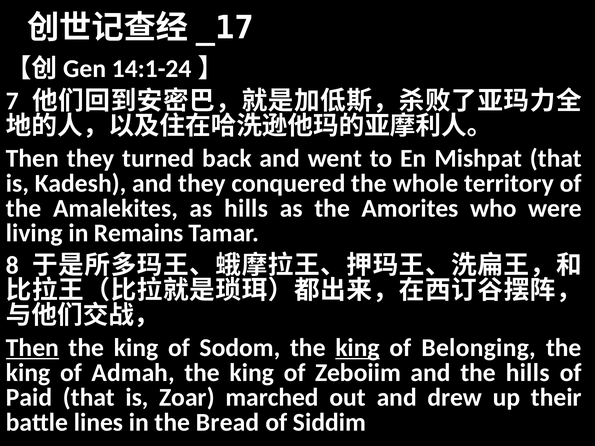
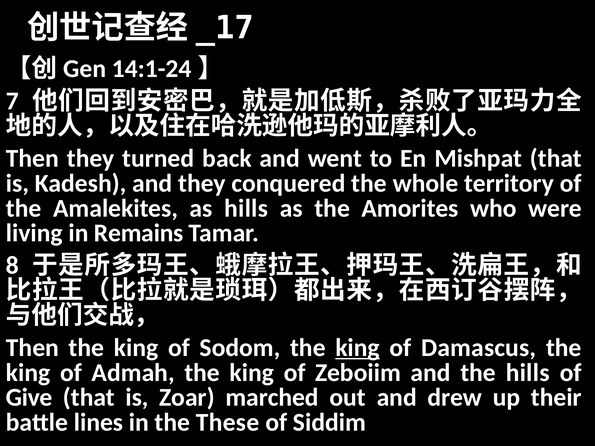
Then at (32, 348) underline: present -> none
Belonging: Belonging -> Damascus
Paid: Paid -> Give
Bread: Bread -> These
